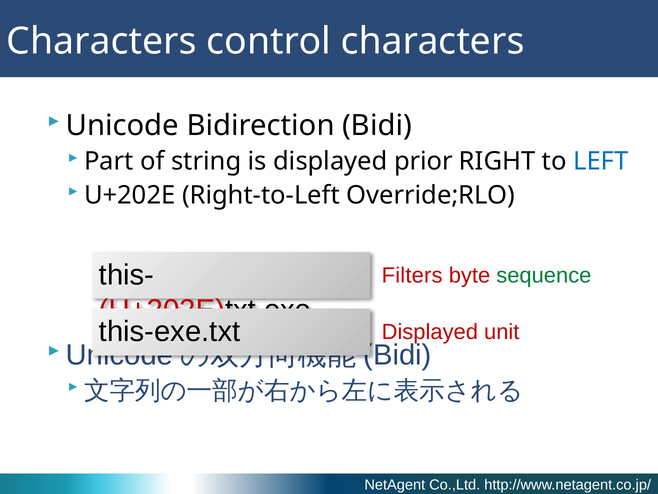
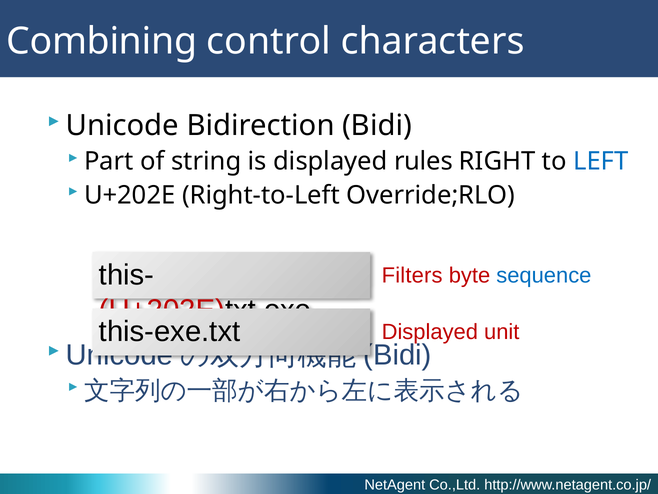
Characters at (102, 41): Characters -> Combining
prior: prior -> rules
sequence colour: green -> blue
